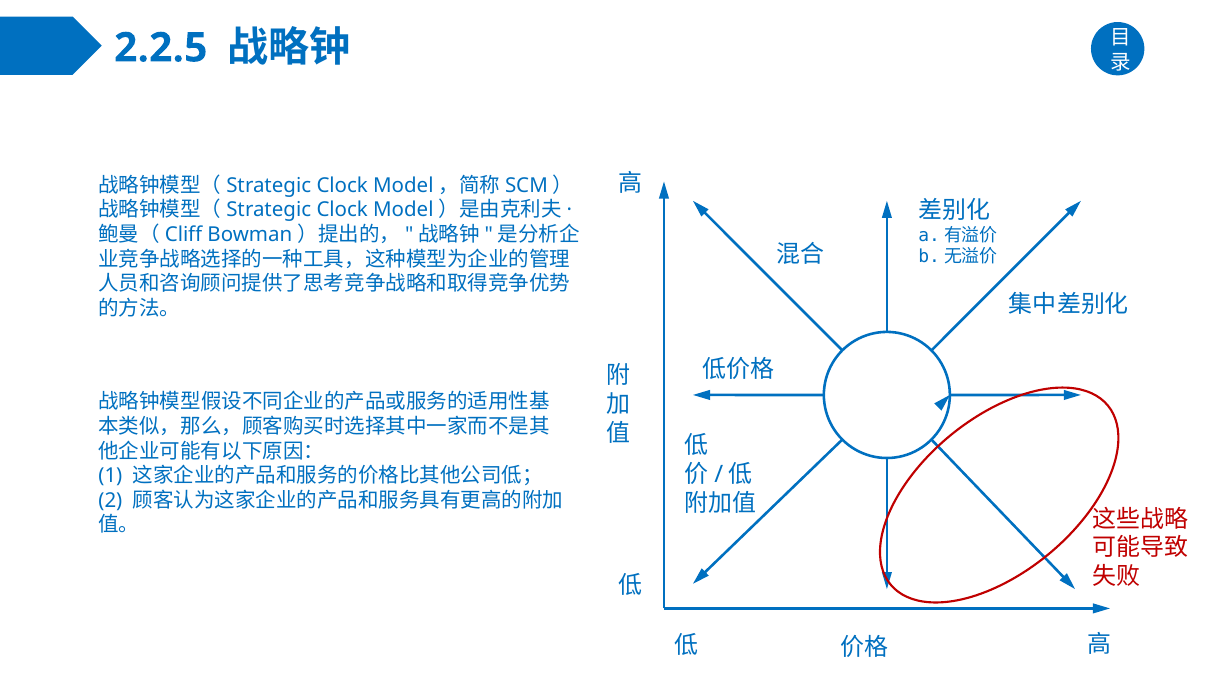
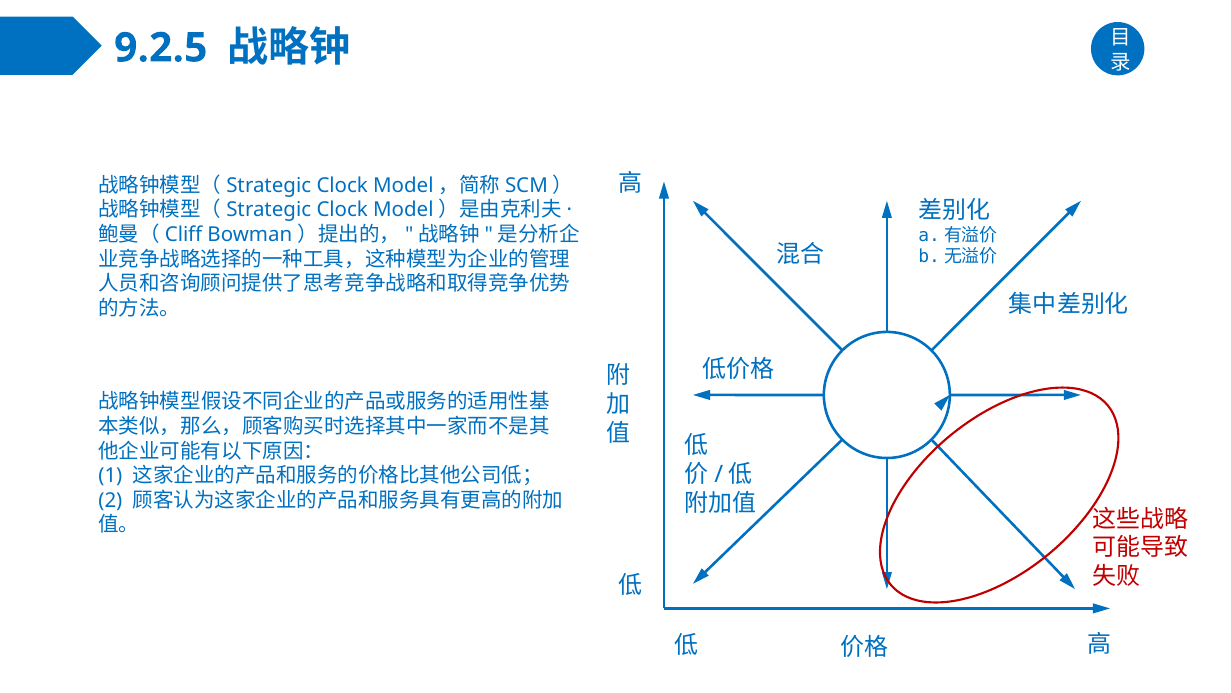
2.2.5: 2.2.5 -> 9.2.5
